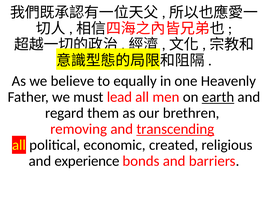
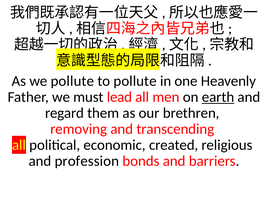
we believe: believe -> pollute
to equally: equally -> pollute
transcending underline: present -> none
experience: experience -> profession
